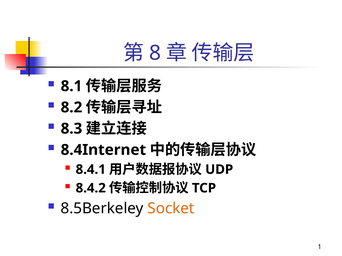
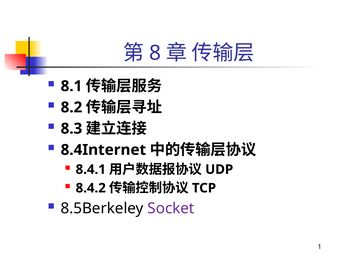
Socket colour: orange -> purple
